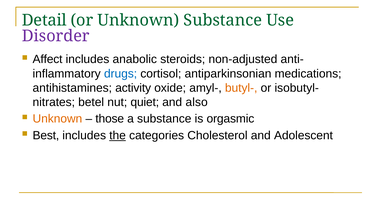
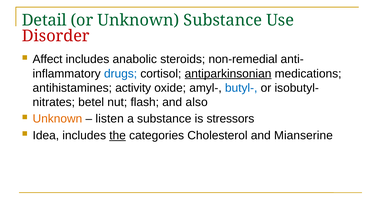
Disorder colour: purple -> red
non-adjusted: non-adjusted -> non-remedial
antiparkinsonian underline: none -> present
butyl- colour: orange -> blue
quiet: quiet -> flash
those: those -> listen
orgasmic: orgasmic -> stressors
Best: Best -> Idea
Adolescent: Adolescent -> Mianserine
